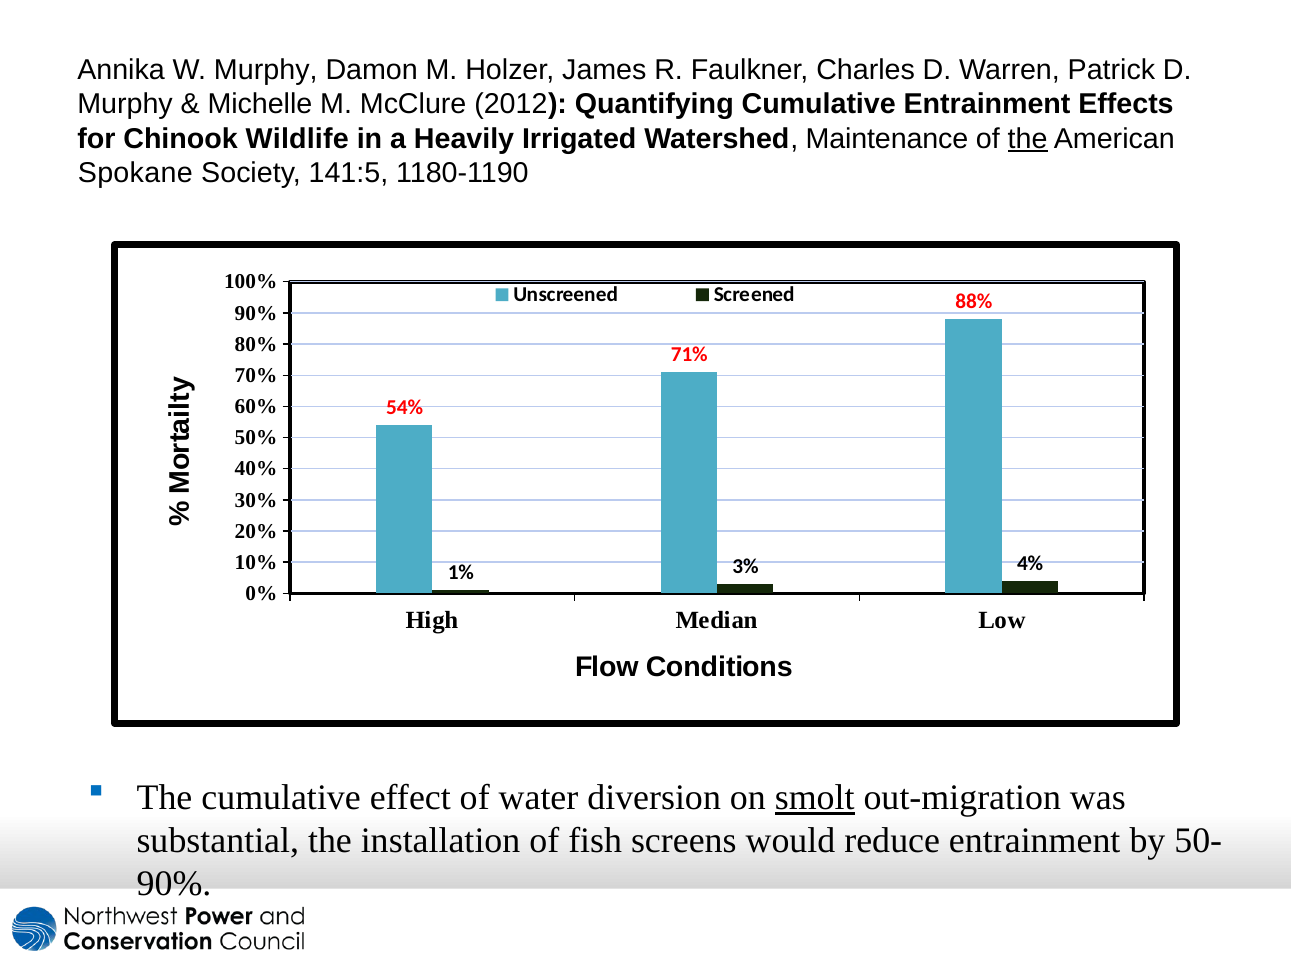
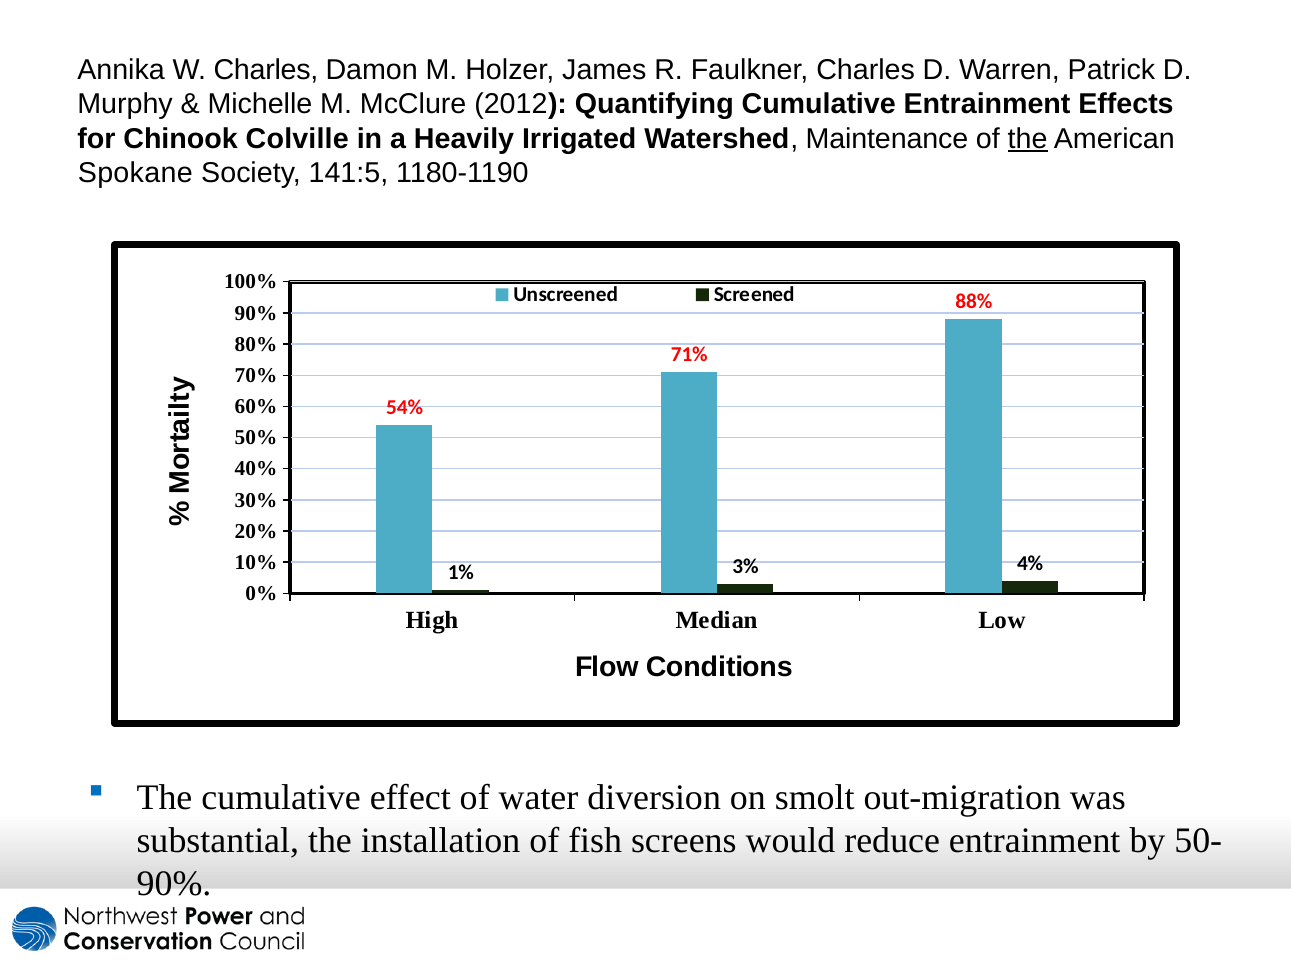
W Murphy: Murphy -> Charles
Wildlife: Wildlife -> Colville
smolt underline: present -> none
